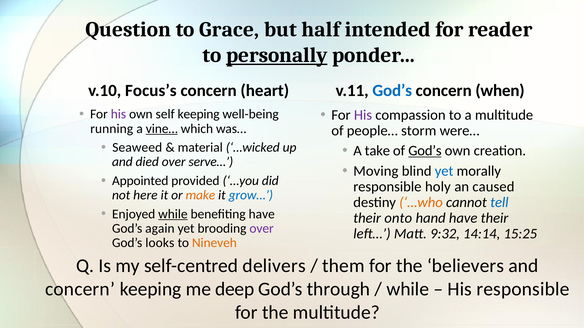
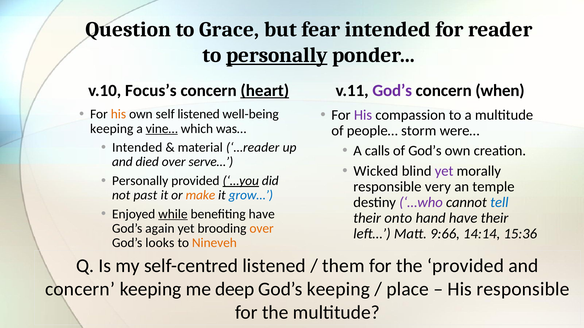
half: half -> fear
heart underline: none -> present
God’s at (392, 91) colour: blue -> purple
his at (118, 114) colour: purple -> orange
self keeping: keeping -> listened
running at (112, 129): running -> keeping
Seaweed at (137, 148): Seaweed -> Intended
…wicked: …wicked -> …reader
take: take -> calls
God’s at (425, 151) underline: present -> none
Moving: Moving -> Wicked
yet at (444, 171) colour: blue -> purple
Appointed at (140, 181): Appointed -> Personally
…you underline: none -> present
holy: holy -> very
caused: caused -> temple
here: here -> past
…who colour: orange -> purple
over at (262, 229) colour: purple -> orange
9:32: 9:32 -> 9:66
15:25: 15:25 -> 15:36
self-centred delivers: delivers -> listened
the believers: believers -> provided
God’s through: through -> keeping
while at (408, 290): while -> place
